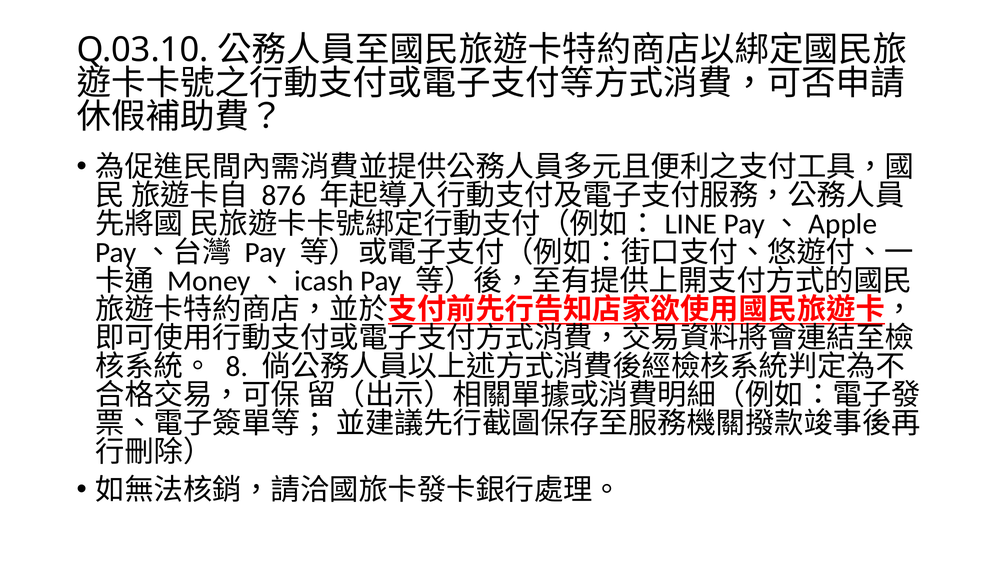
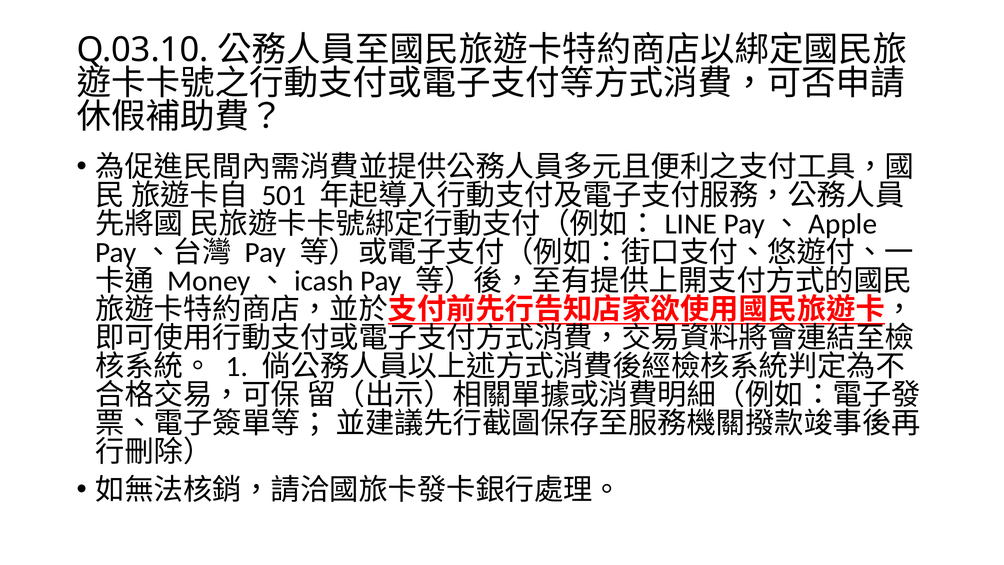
876: 876 -> 501
8: 8 -> 1
